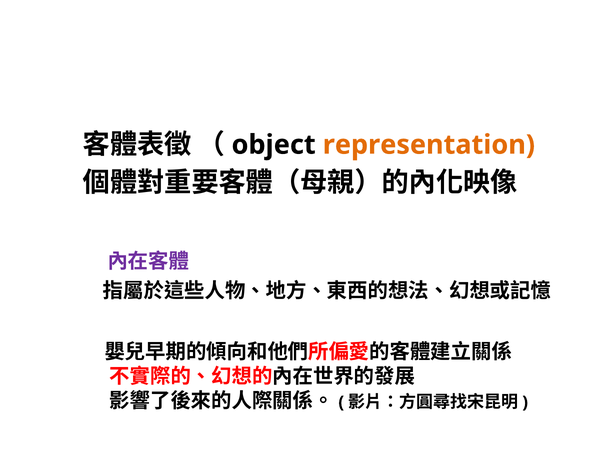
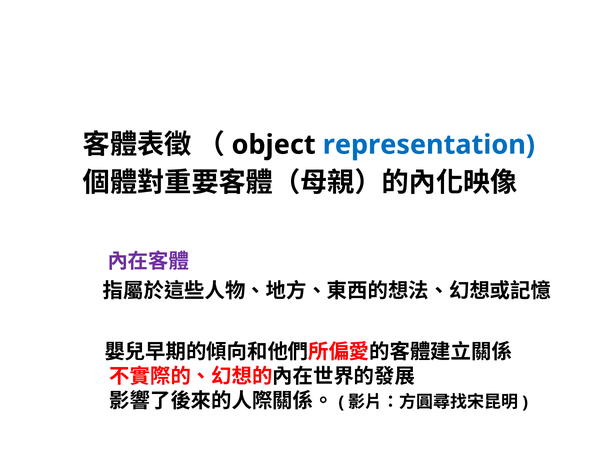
representation colour: orange -> blue
